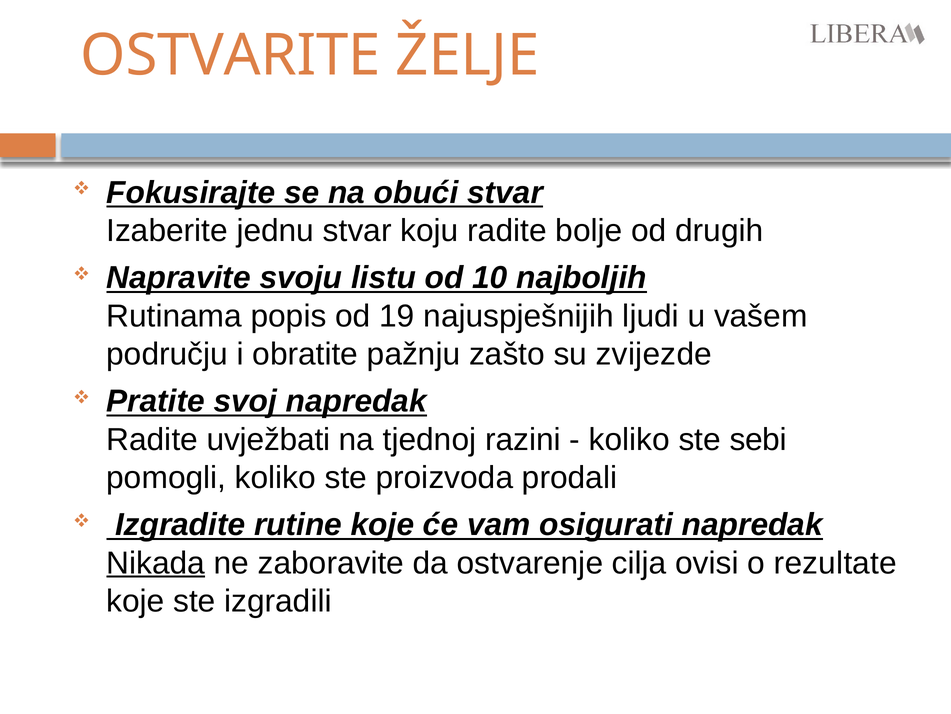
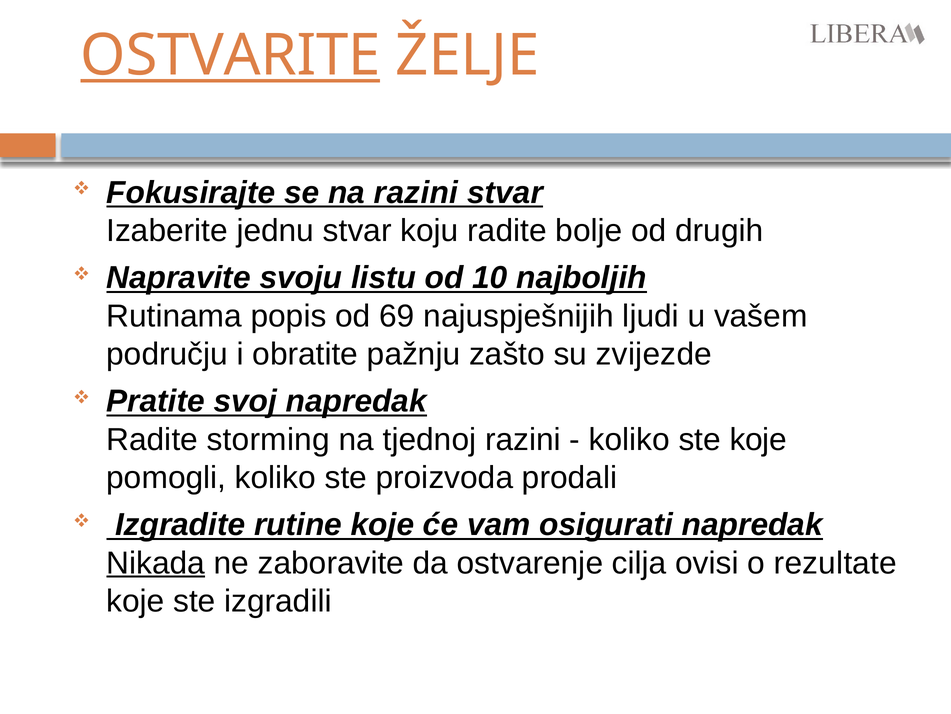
OSTVARITE underline: none -> present
na obući: obući -> razini
19: 19 -> 69
uvježbati: uvježbati -> storming
ste sebi: sebi -> koje
